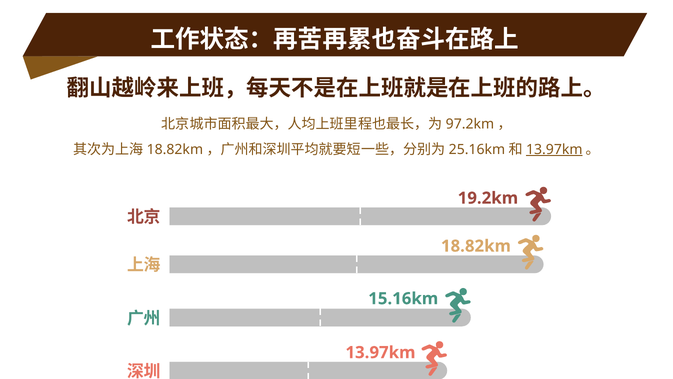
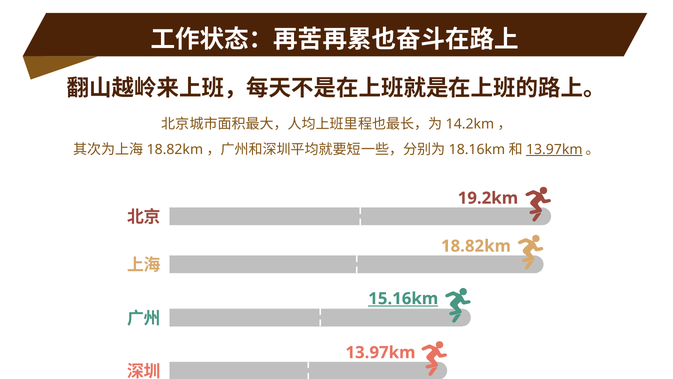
97.2km: 97.2km -> 14.2km
25.16km: 25.16km -> 18.16km
15.16km underline: none -> present
